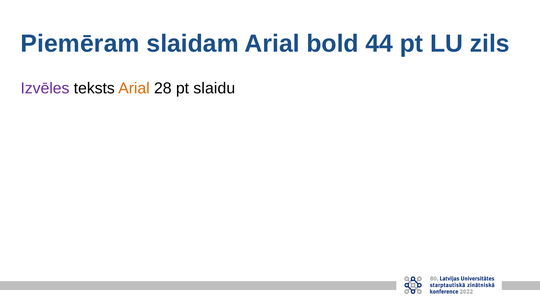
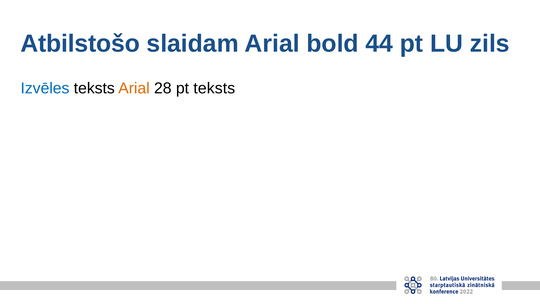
Piemēram: Piemēram -> Atbilstošo
Izvēles colour: purple -> blue
pt slaidu: slaidu -> teksts
